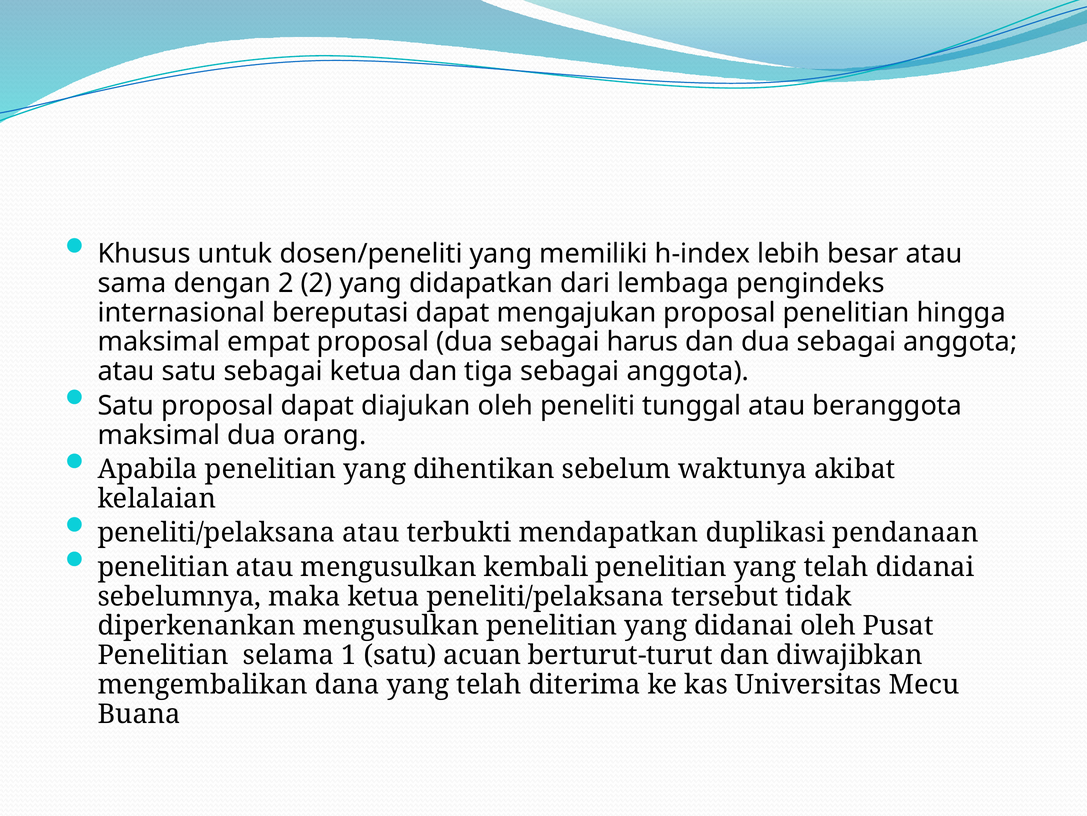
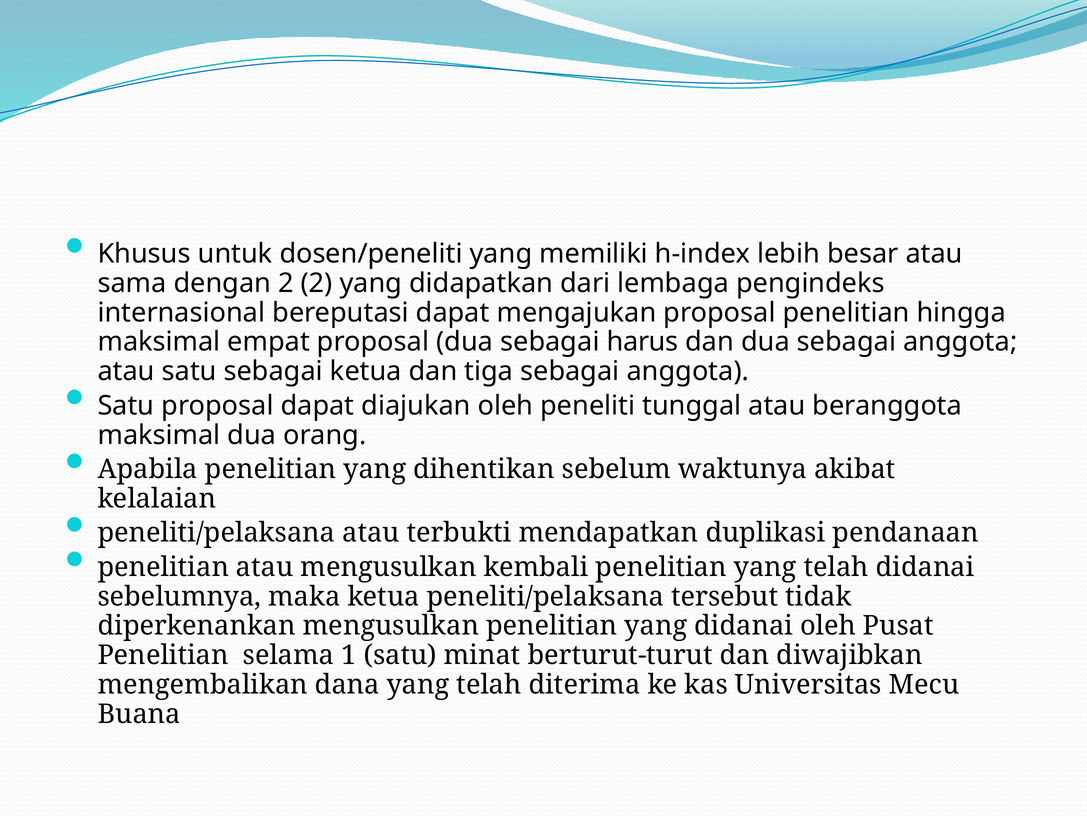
acuan: acuan -> minat
